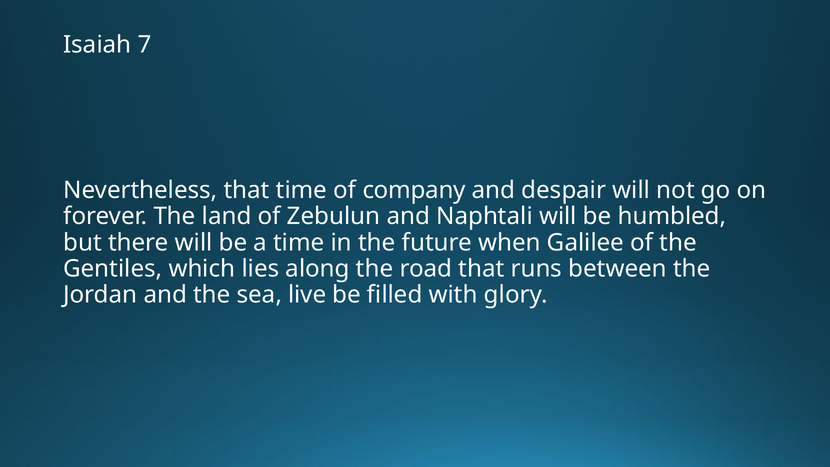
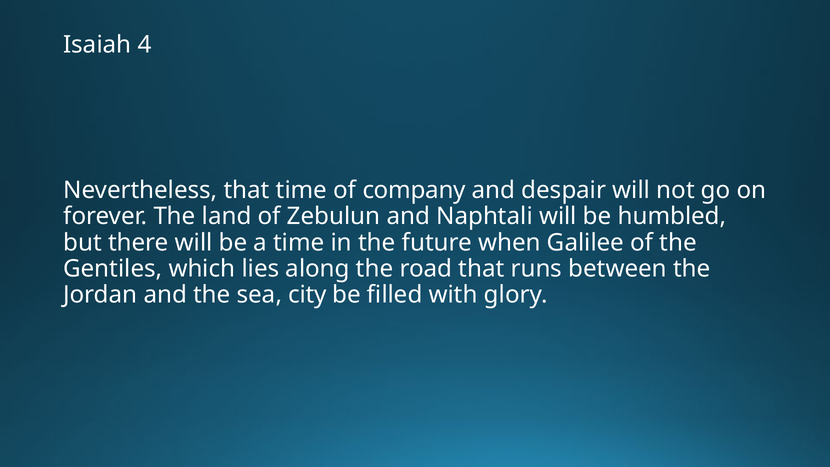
7: 7 -> 4
live: live -> city
